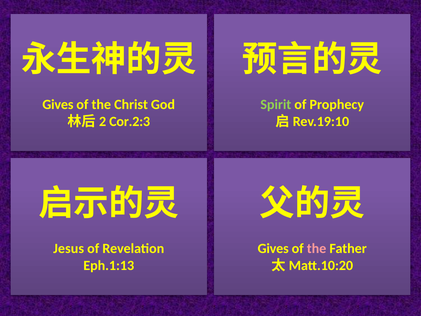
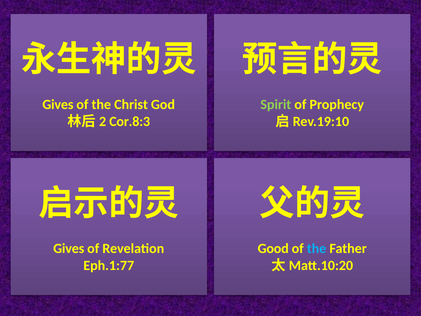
Cor.2:3: Cor.2:3 -> Cor.8:3
Jesus at (69, 248): Jesus -> Gives
Gives at (273, 248): Gives -> Good
the at (317, 248) colour: pink -> light blue
Eph.1:13: Eph.1:13 -> Eph.1:77
